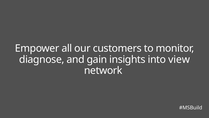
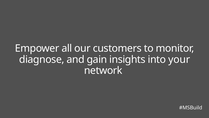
view: view -> your
